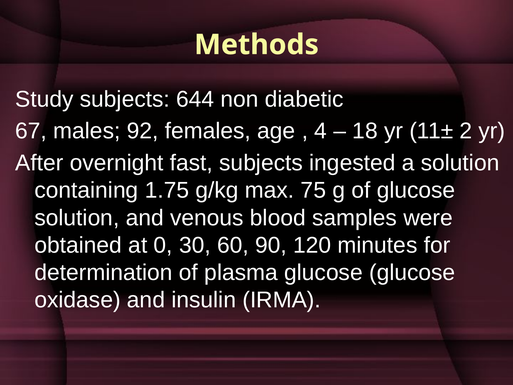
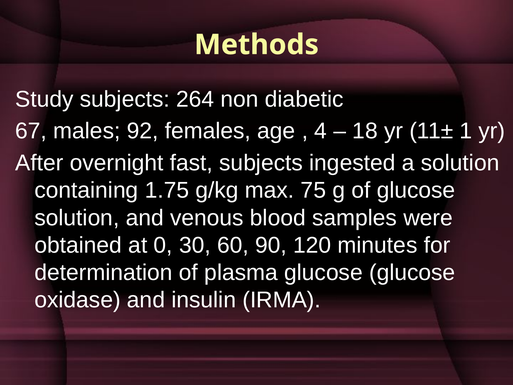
644: 644 -> 264
2: 2 -> 1
